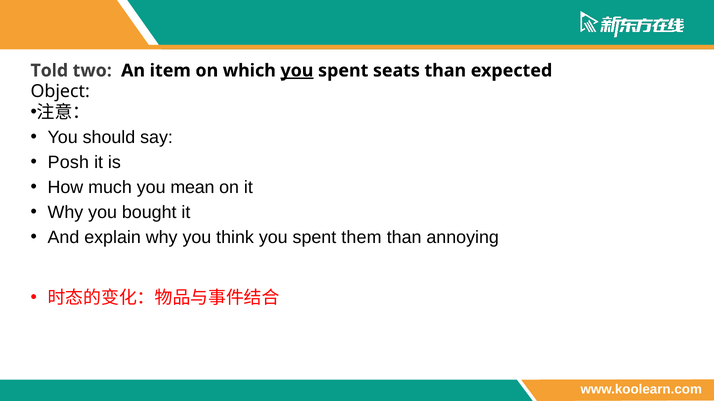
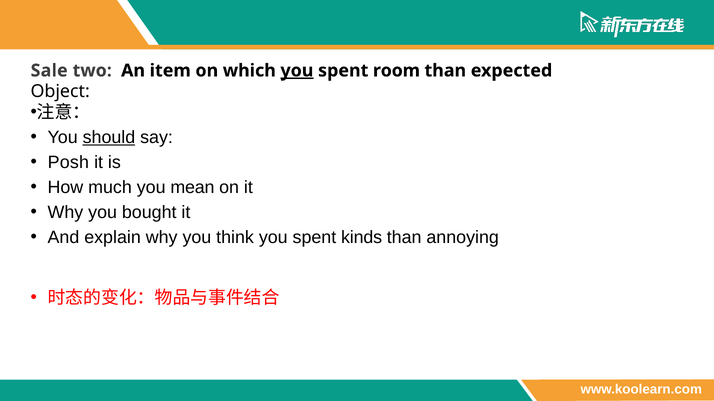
Told: Told -> Sale
seats: seats -> room
should underline: none -> present
them: them -> kinds
